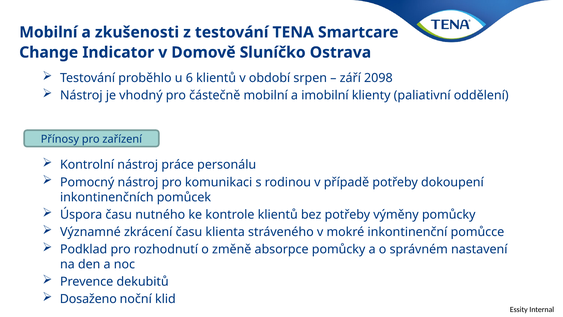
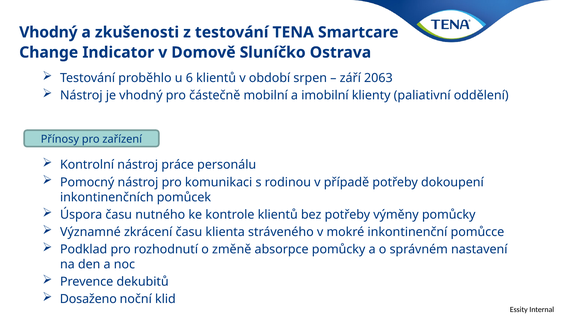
Mobilní at (48, 32): Mobilní -> Vhodný
2098: 2098 -> 2063
